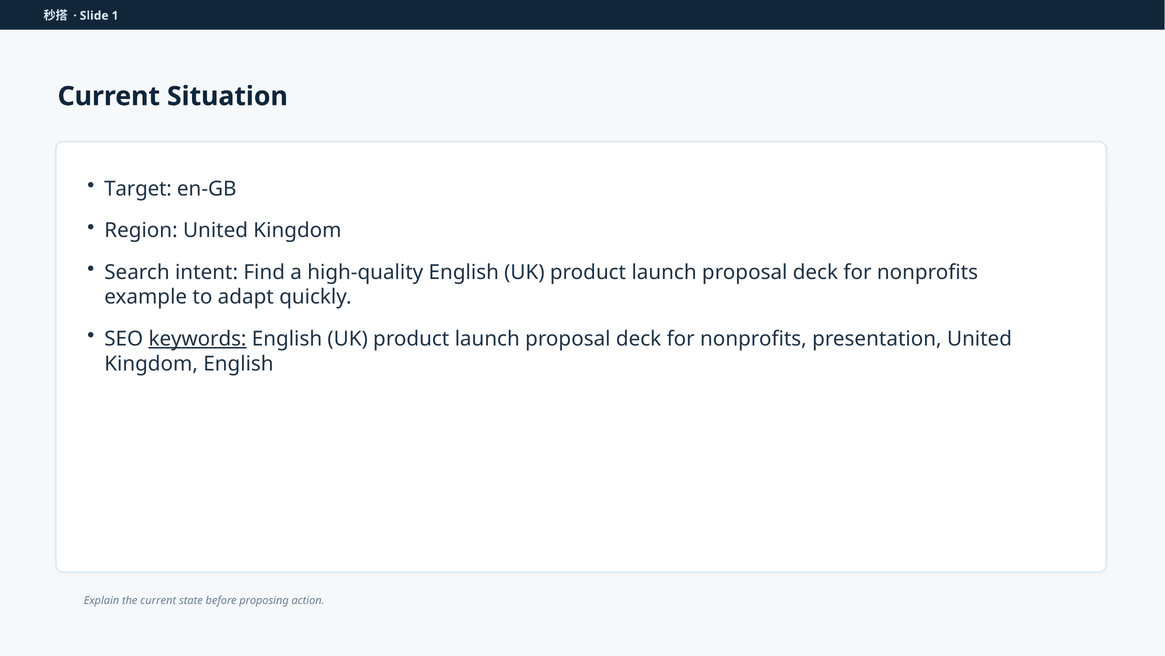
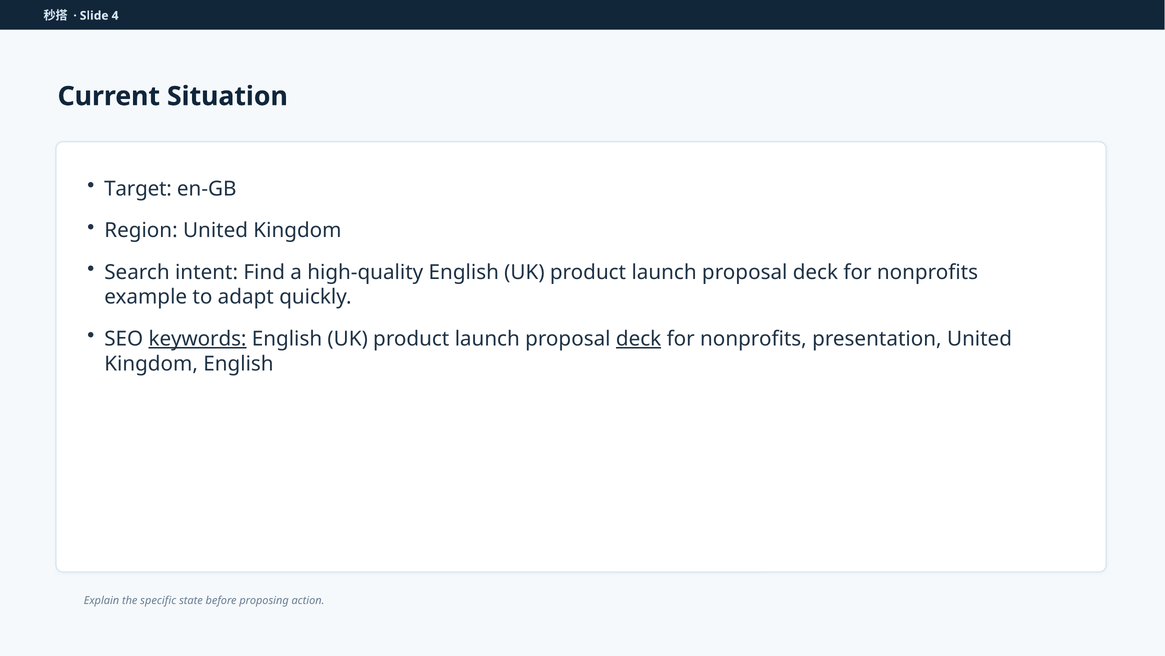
1: 1 -> 4
deck at (639, 339) underline: none -> present
the current: current -> specific
